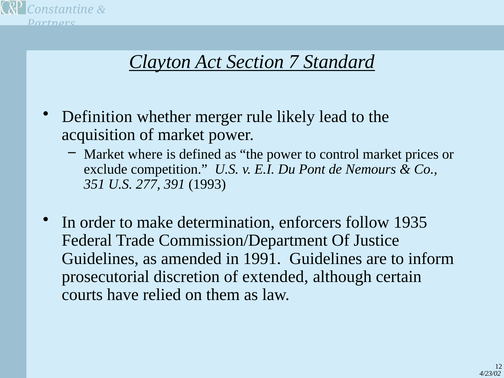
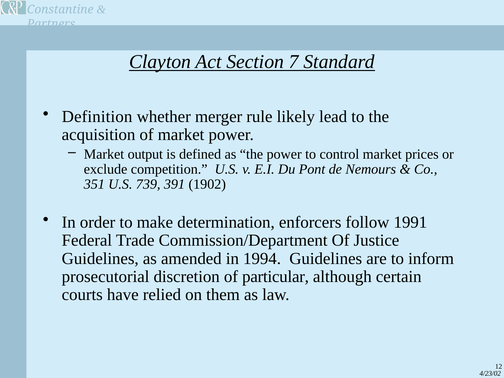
where: where -> output
277: 277 -> 739
1993: 1993 -> 1902
1935: 1935 -> 1991
1991: 1991 -> 1994
extended: extended -> particular
